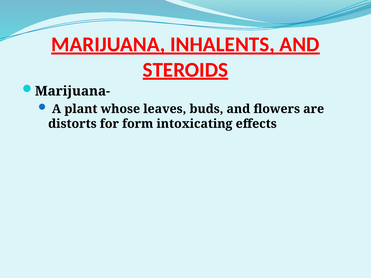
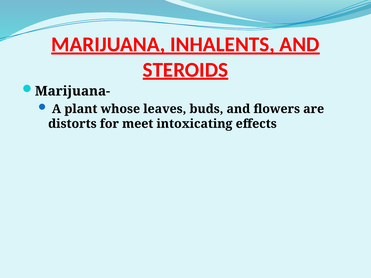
form: form -> meet
